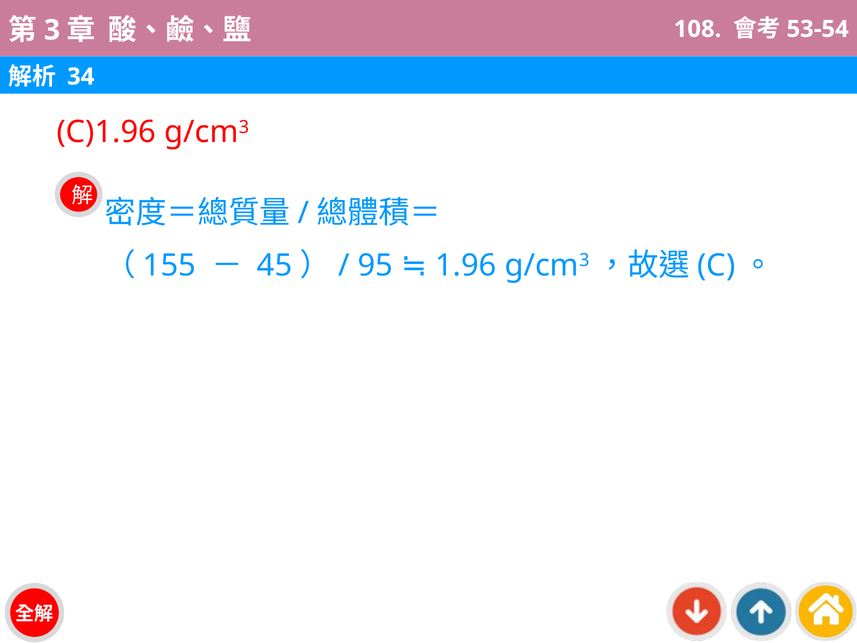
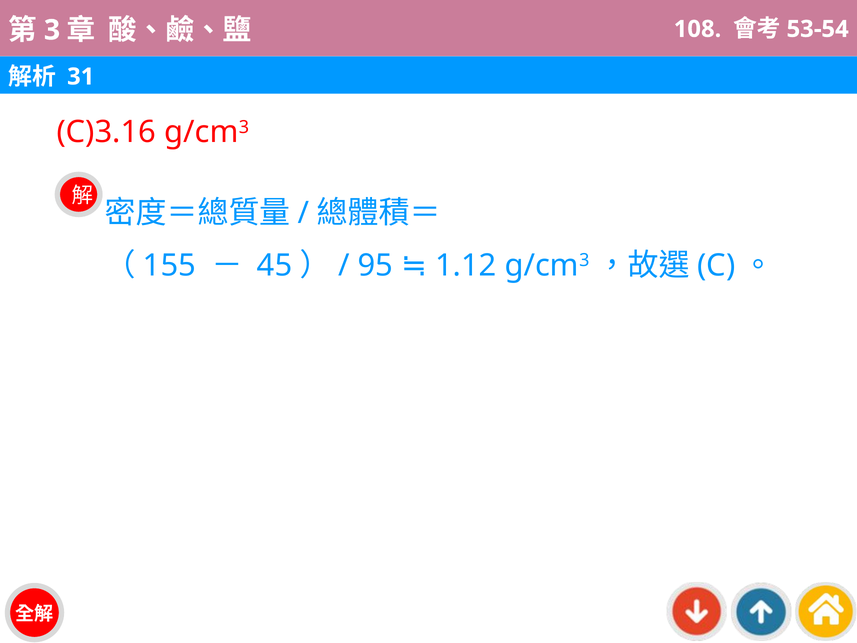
34: 34 -> 31
C)1.96: C)1.96 -> C)3.16
1.96: 1.96 -> 1.12
